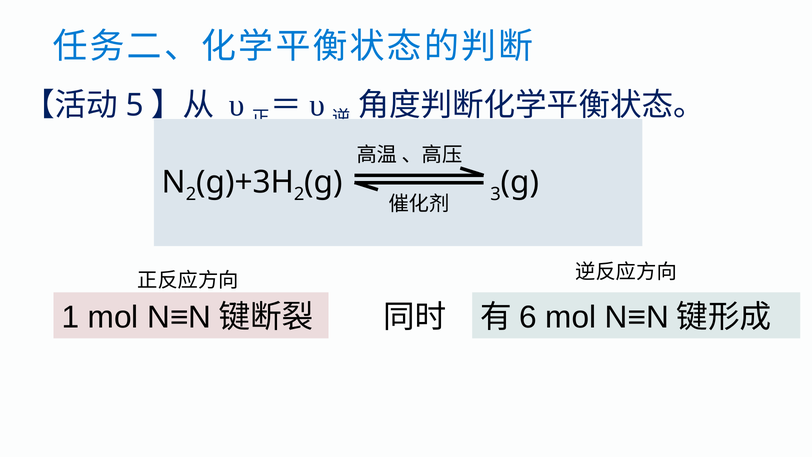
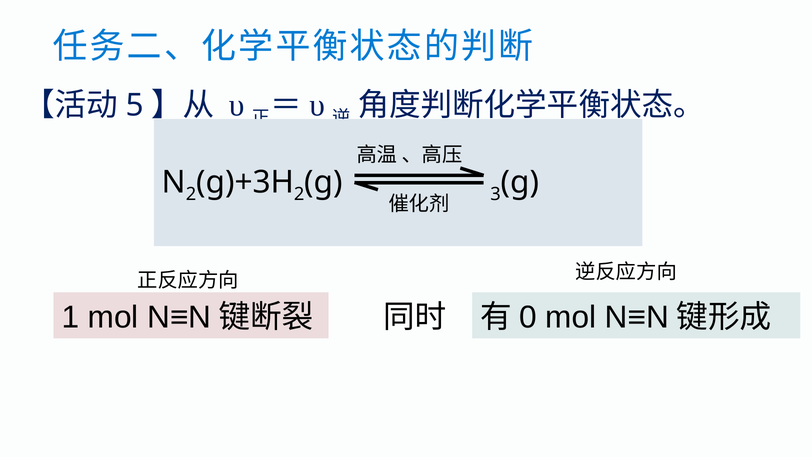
6: 6 -> 0
